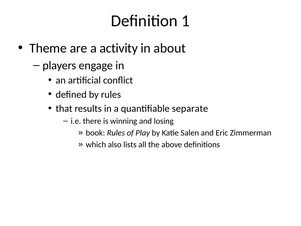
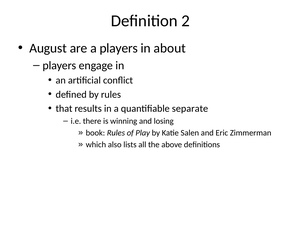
1: 1 -> 2
Theme: Theme -> August
a activity: activity -> players
